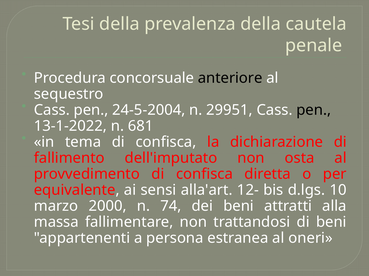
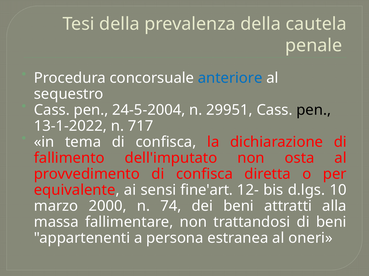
anteriore colour: black -> blue
681: 681 -> 717
alla'art: alla'art -> fine'art
